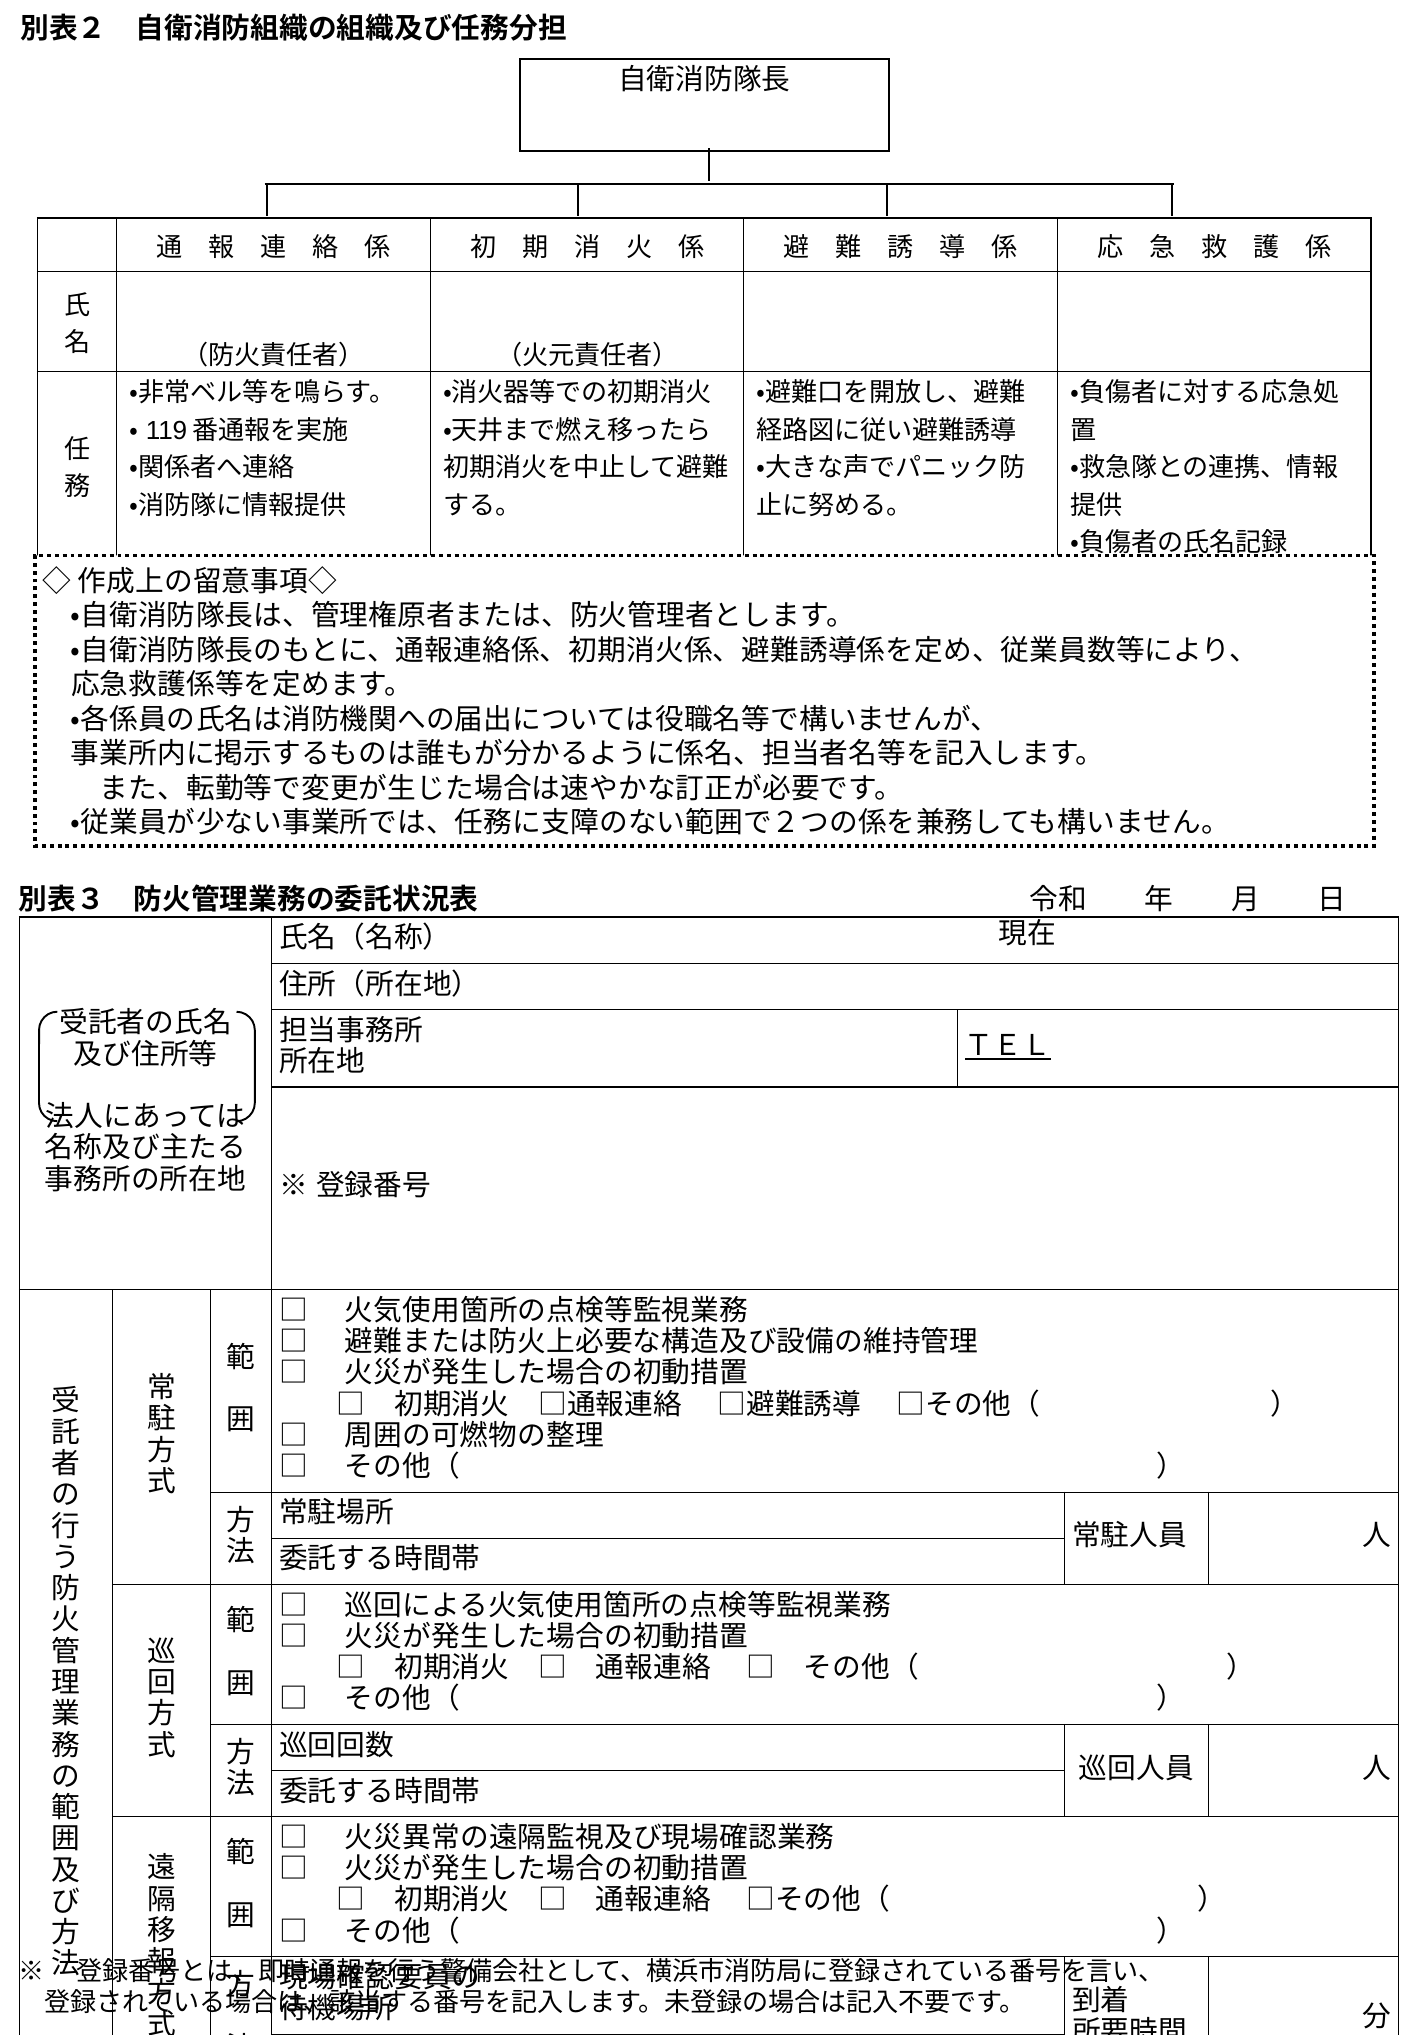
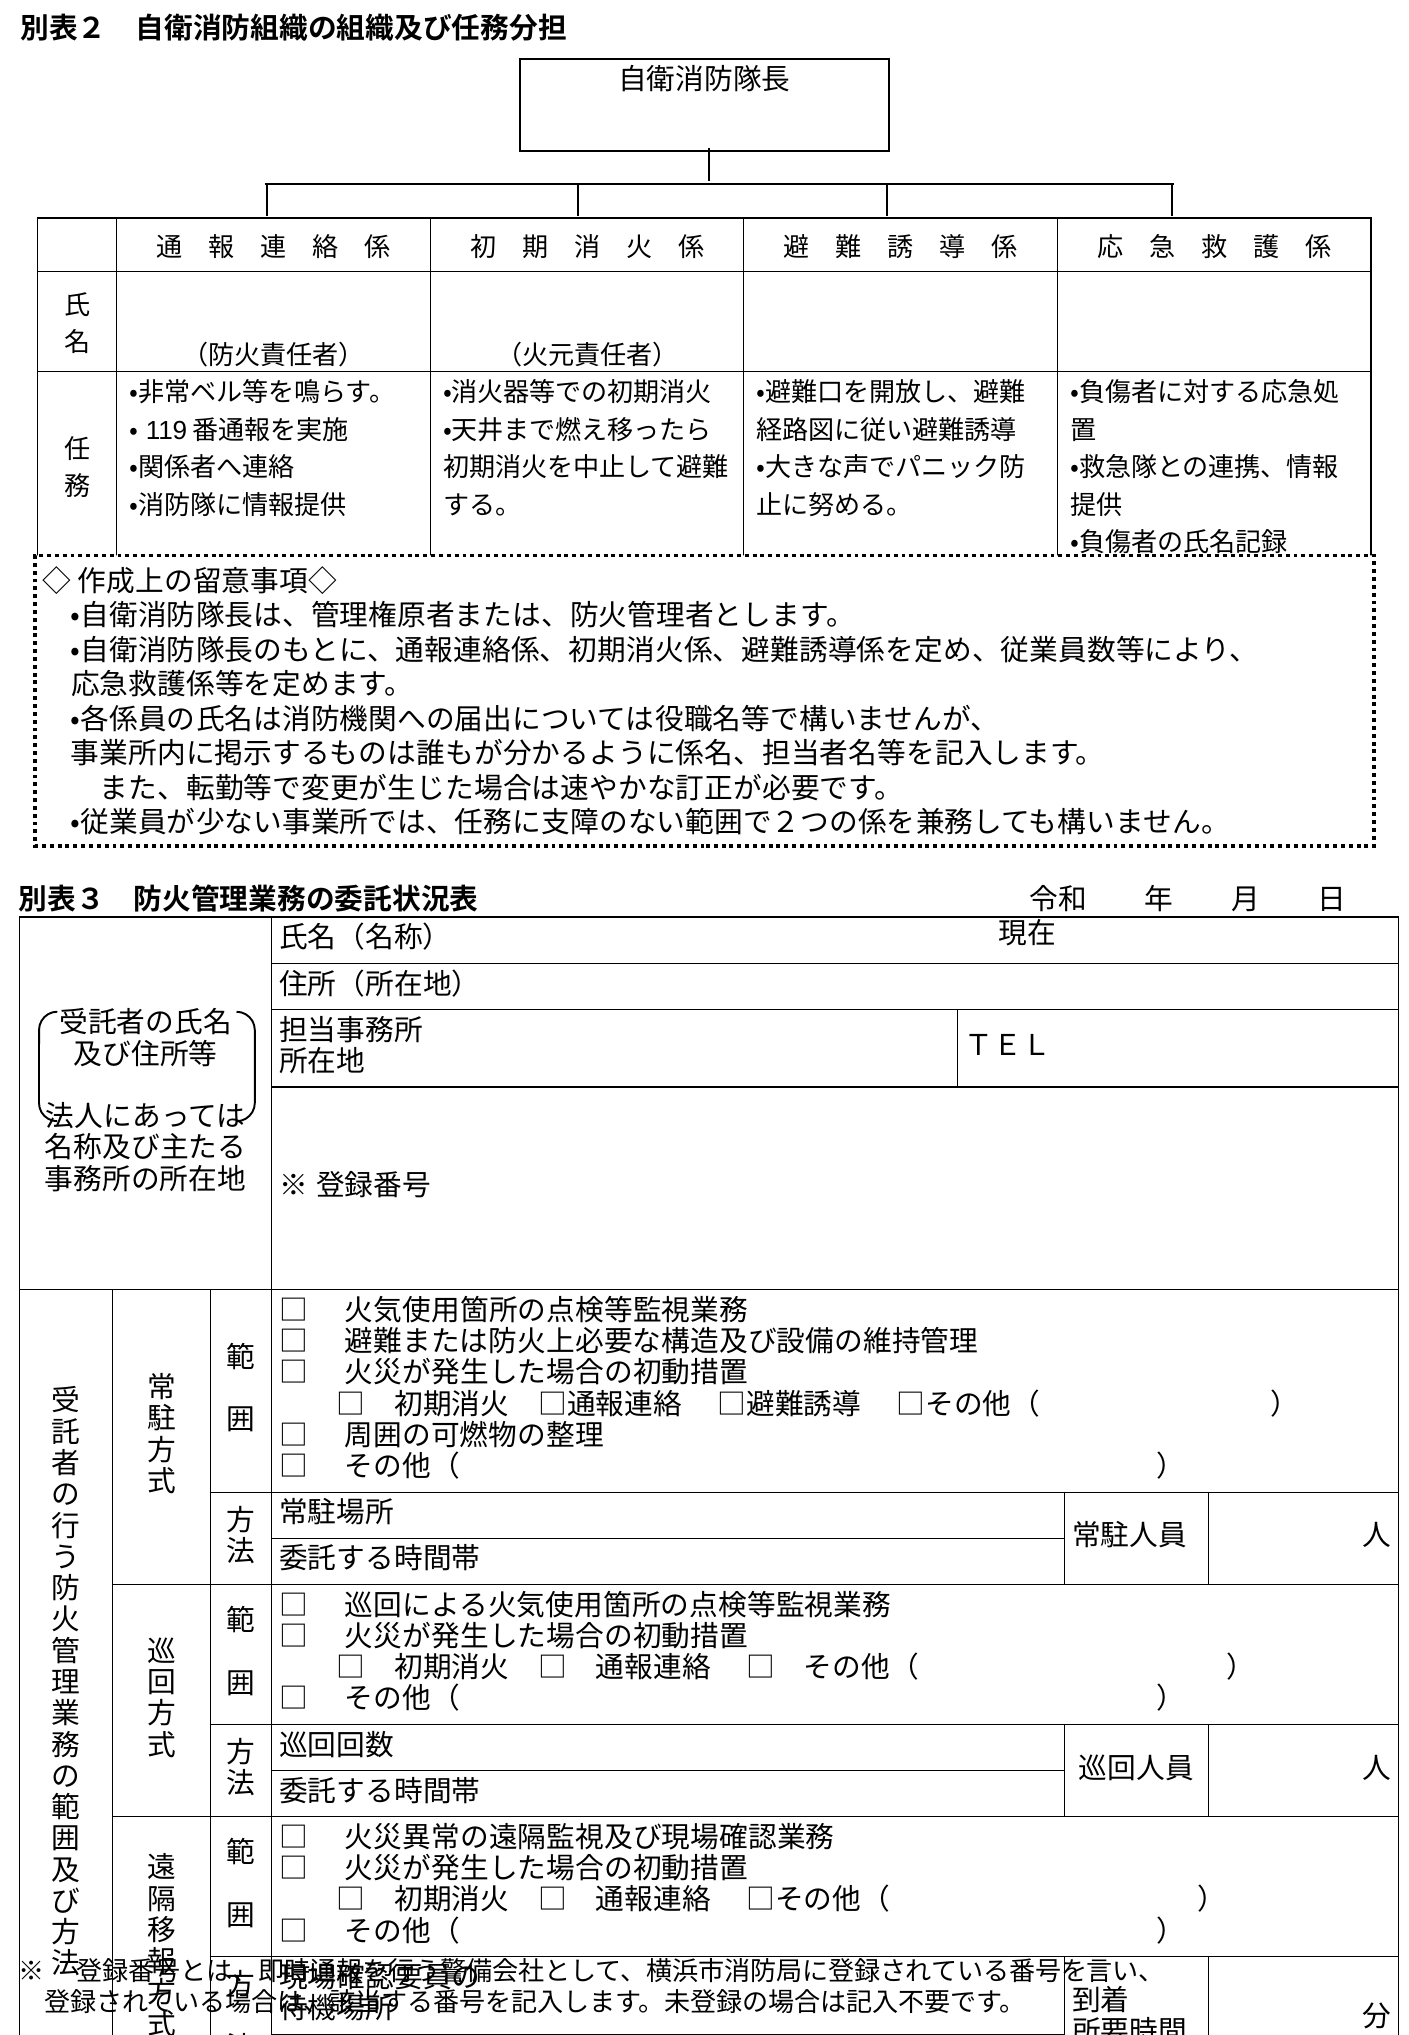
ＴＥＬ underline: present -> none
